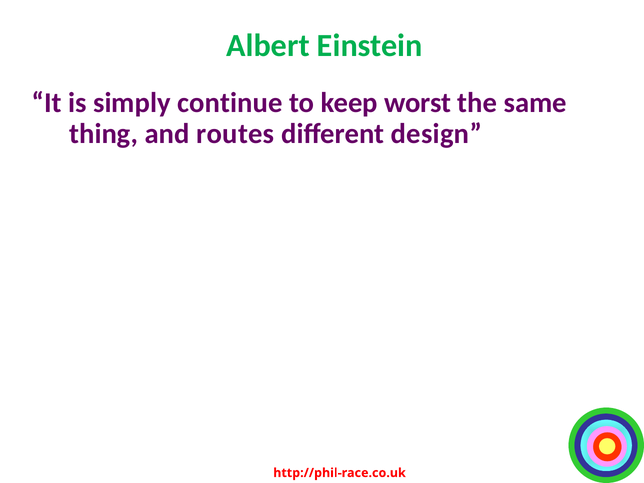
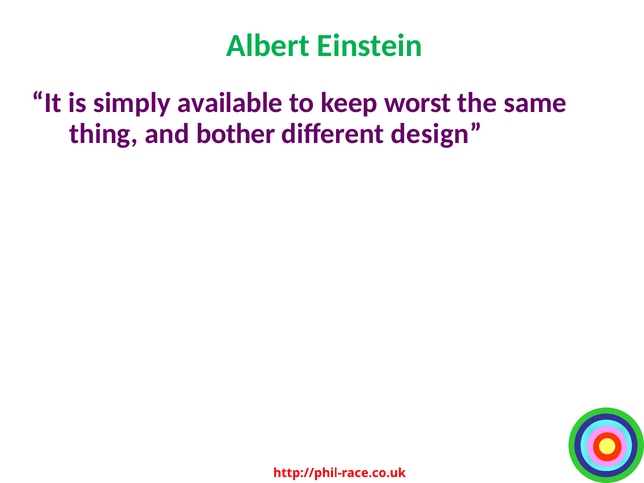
continue: continue -> available
routes: routes -> bother
